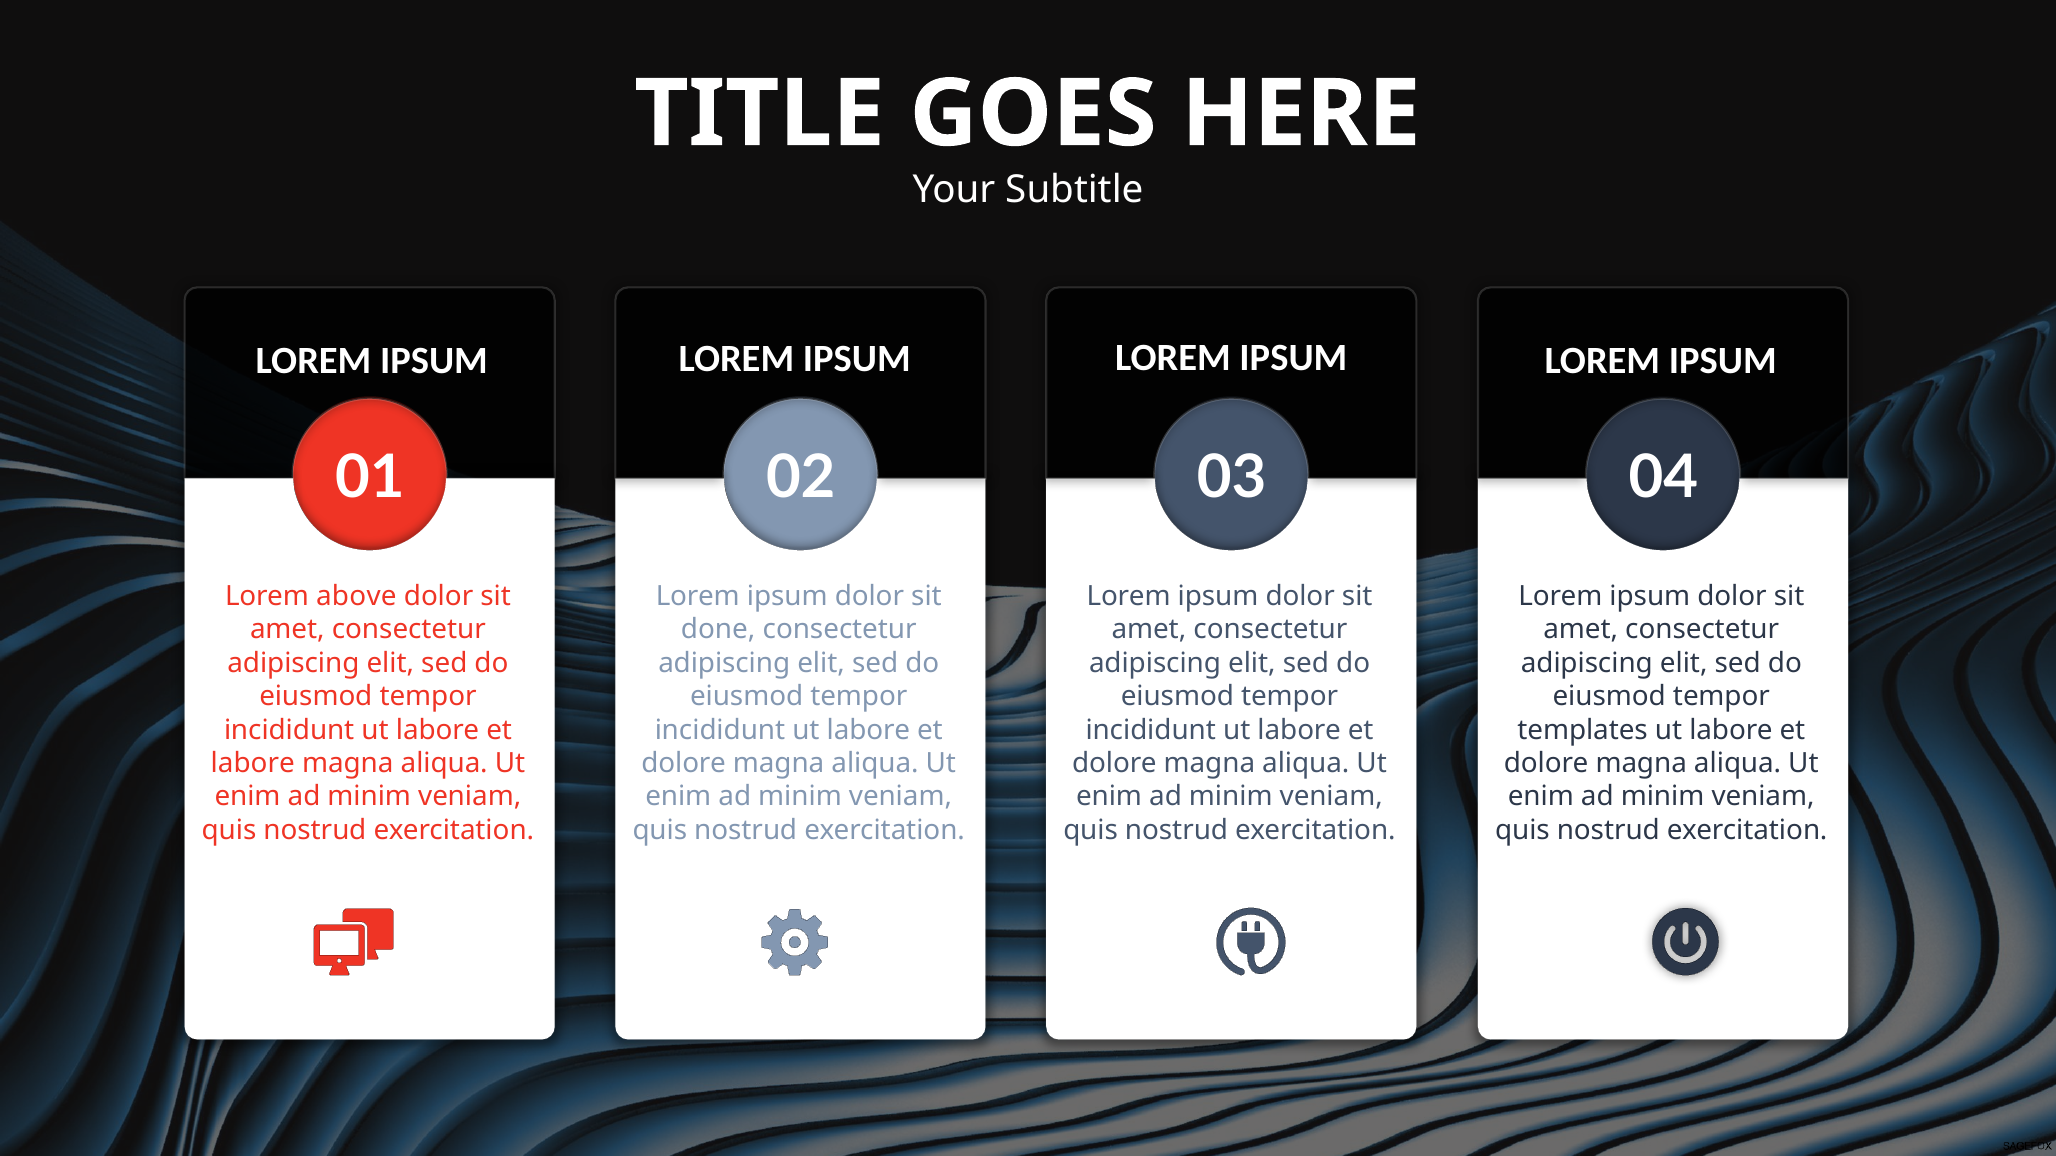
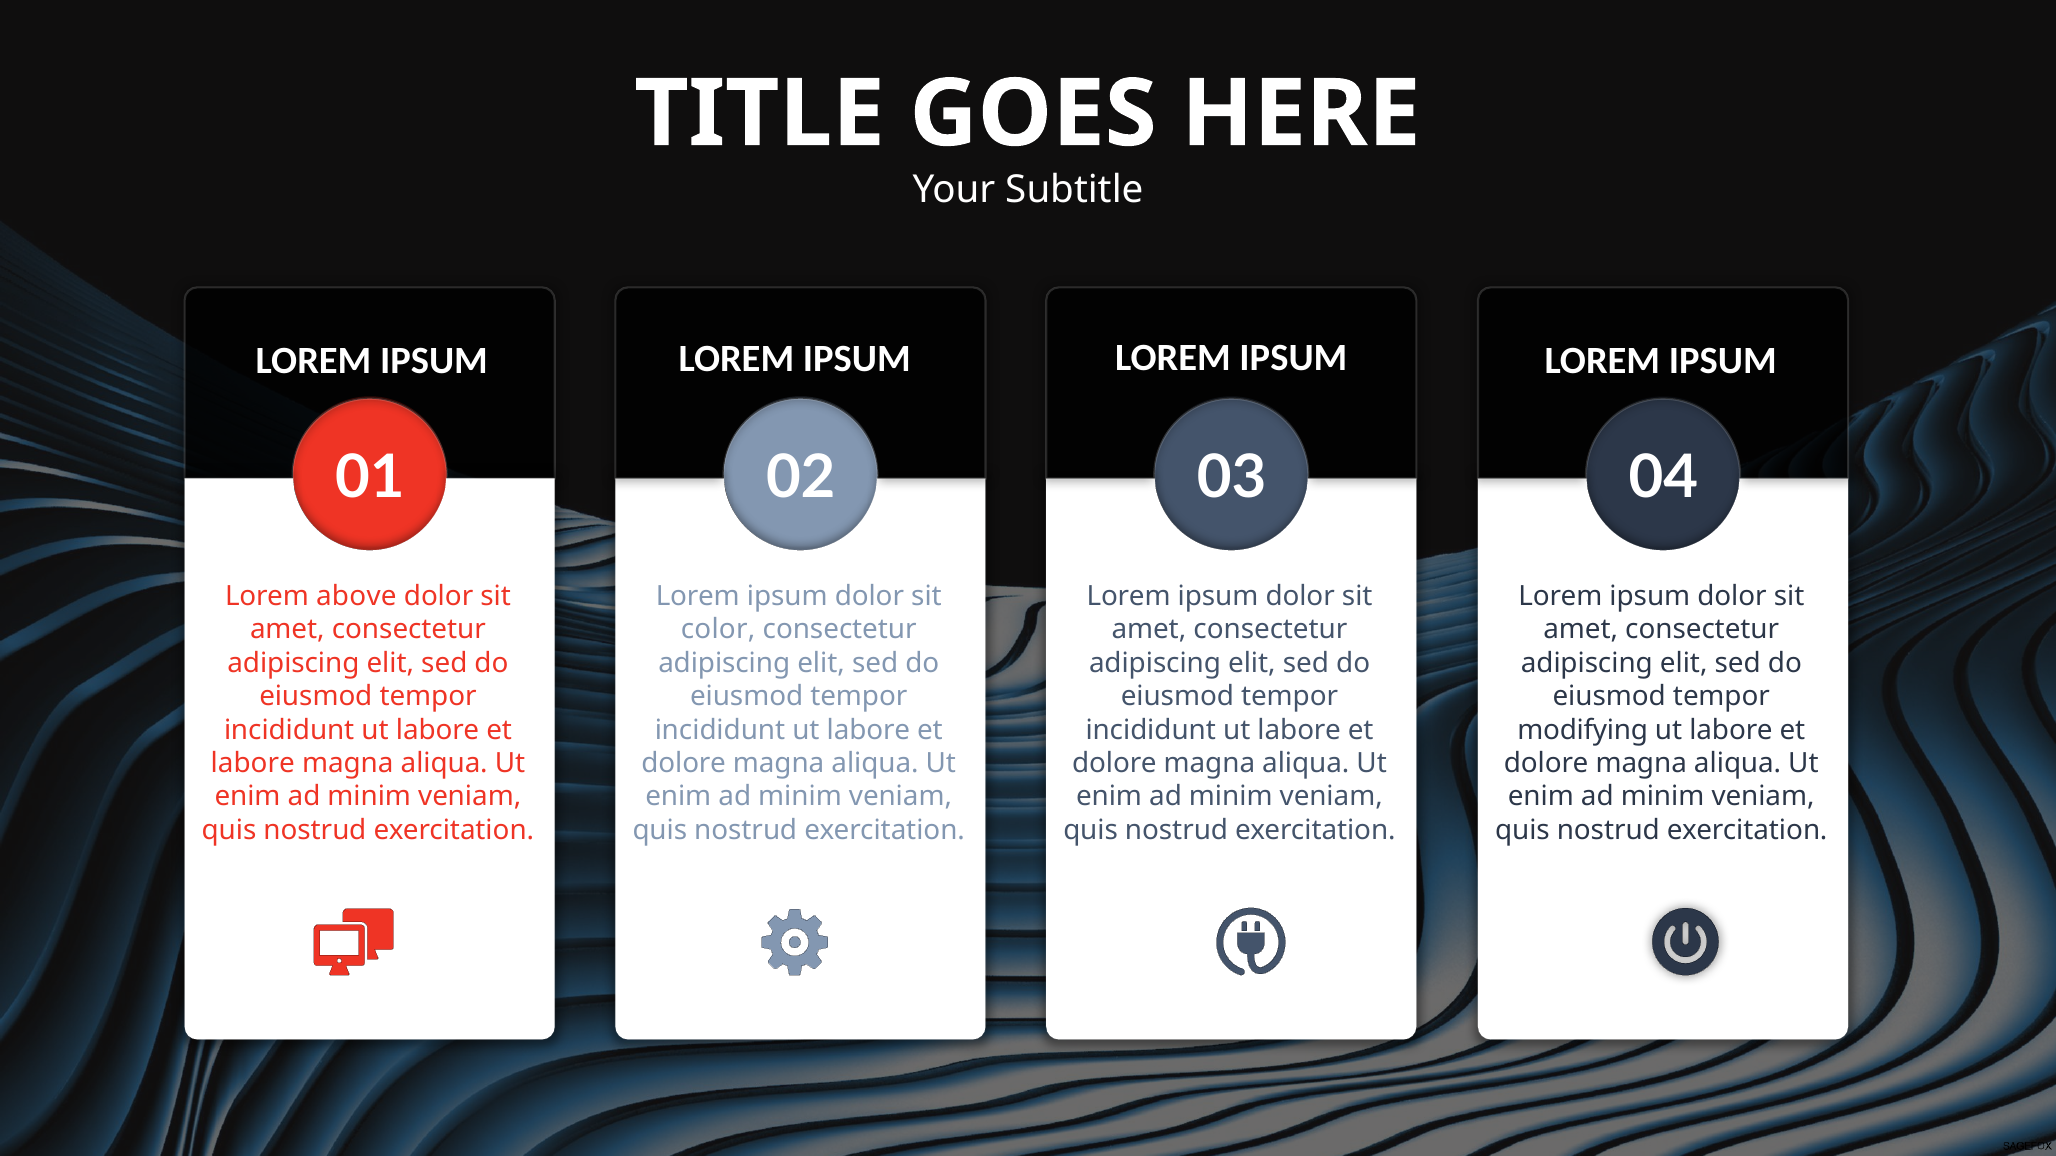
done: done -> color
templates: templates -> modifying
